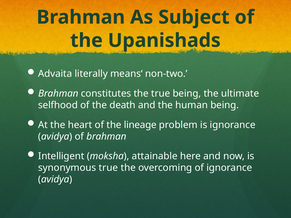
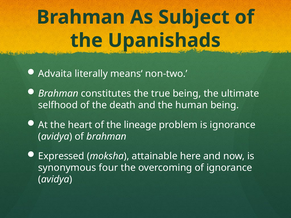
Intelligent: Intelligent -> Expressed
synonymous true: true -> four
